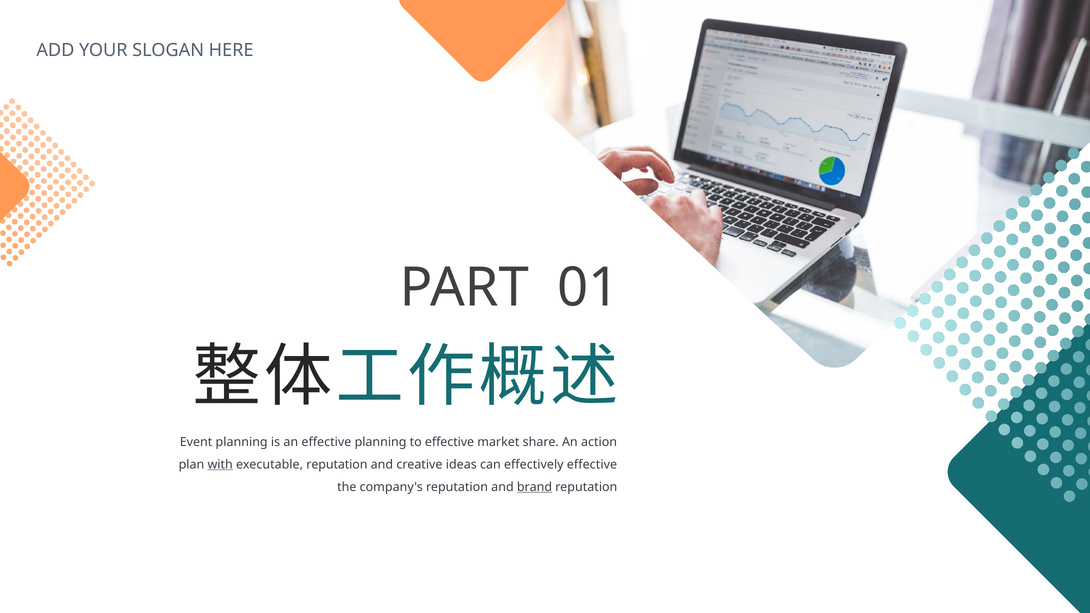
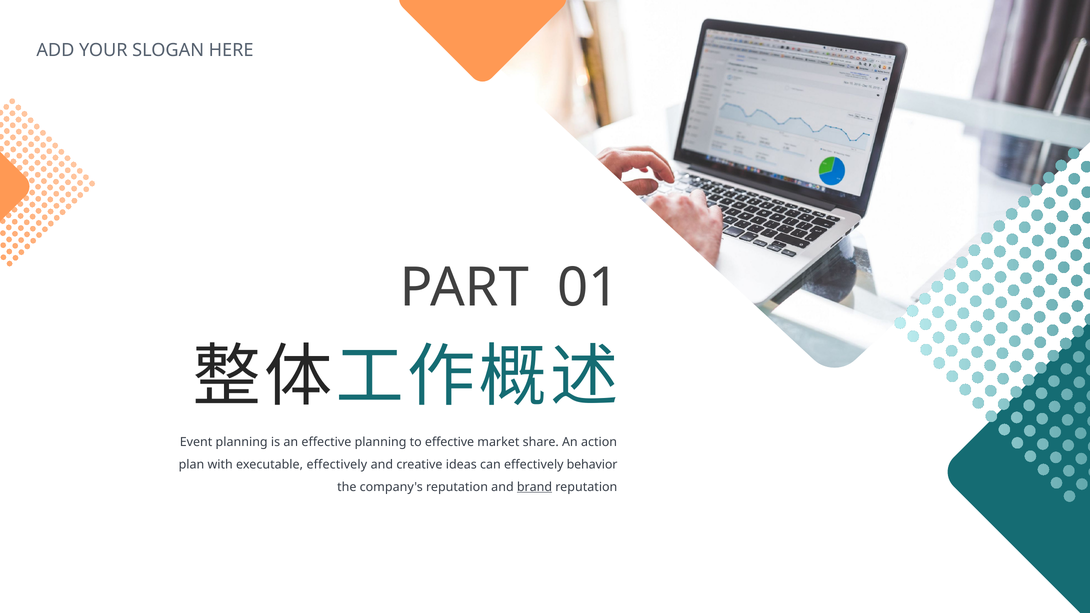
with underline: present -> none
executable reputation: reputation -> effectively
effectively effective: effective -> behavior
